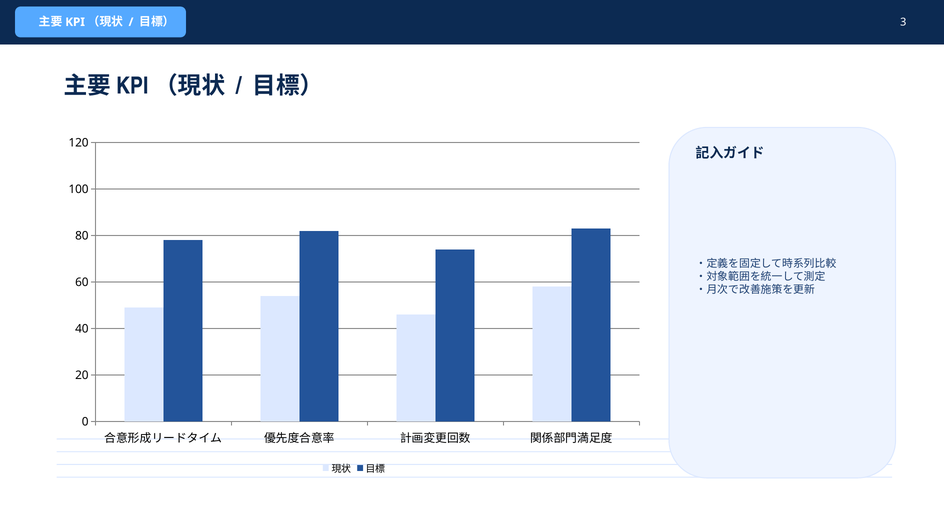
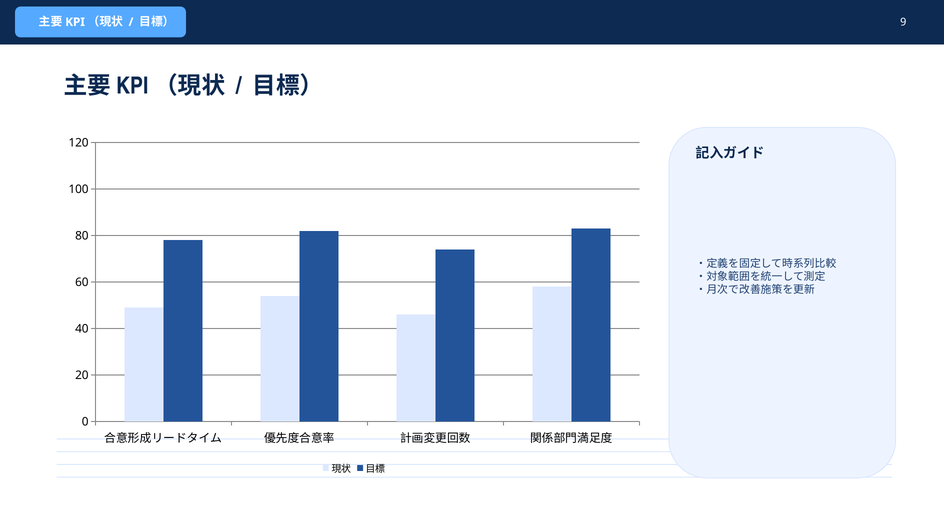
3: 3 -> 9
